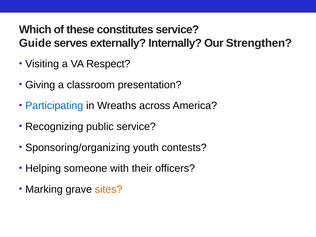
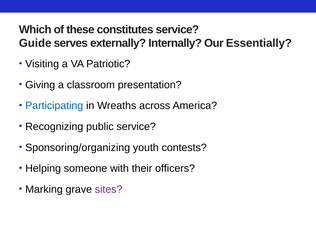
Strengthen: Strengthen -> Essentially
Respect: Respect -> Patriotic
sites colour: orange -> purple
